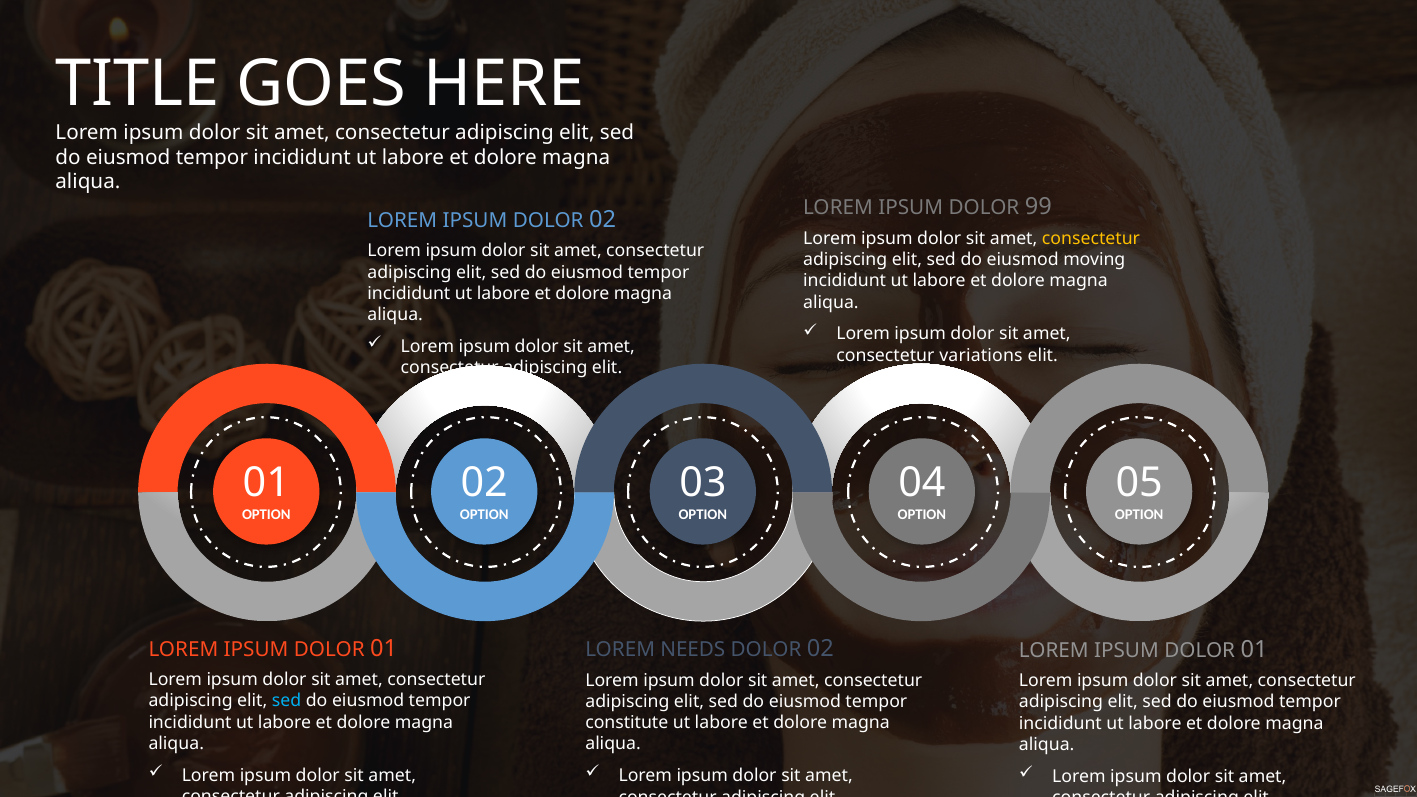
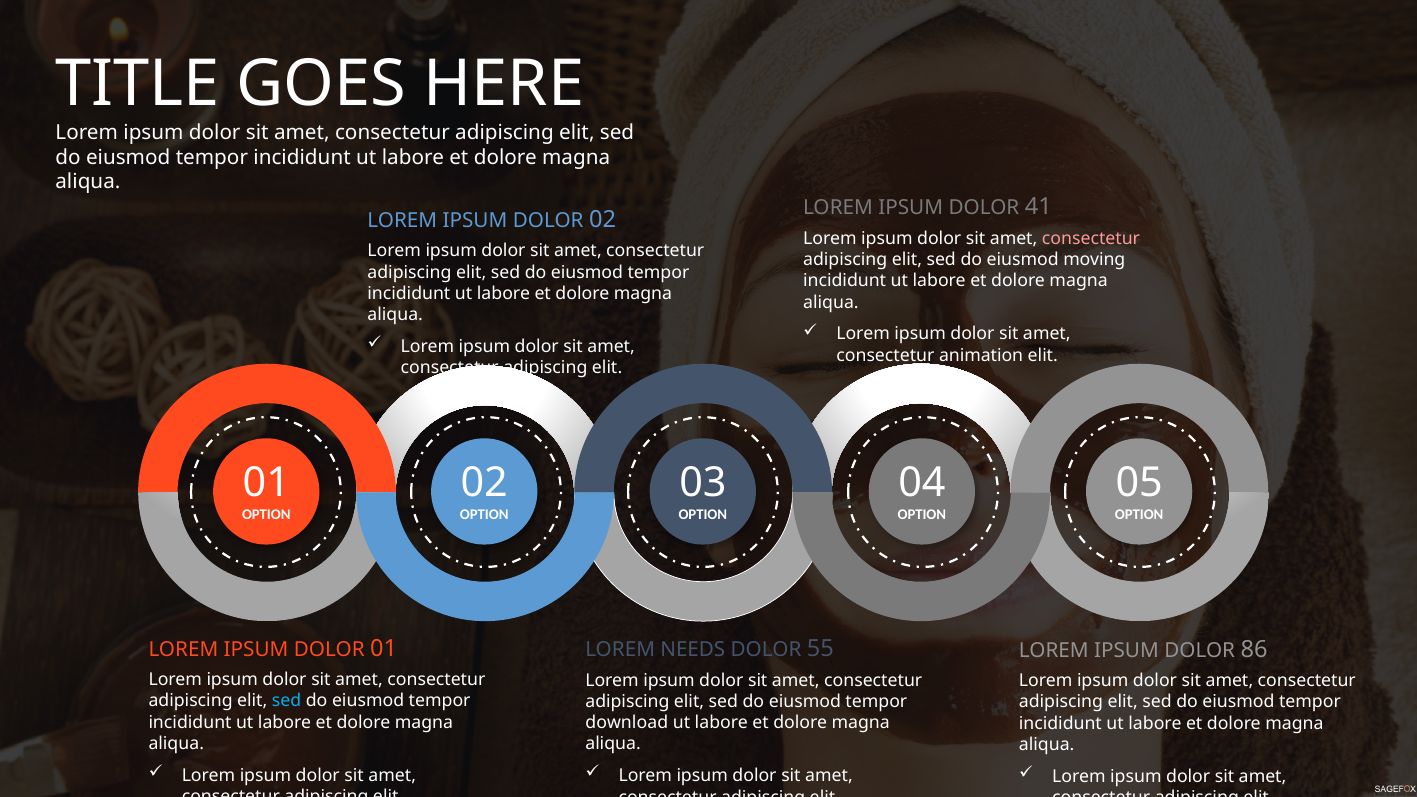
99: 99 -> 41
consectetur at (1091, 238) colour: yellow -> pink
variations: variations -> animation
02 at (820, 649): 02 -> 55
01 at (1254, 649): 01 -> 86
constitute: constitute -> download
